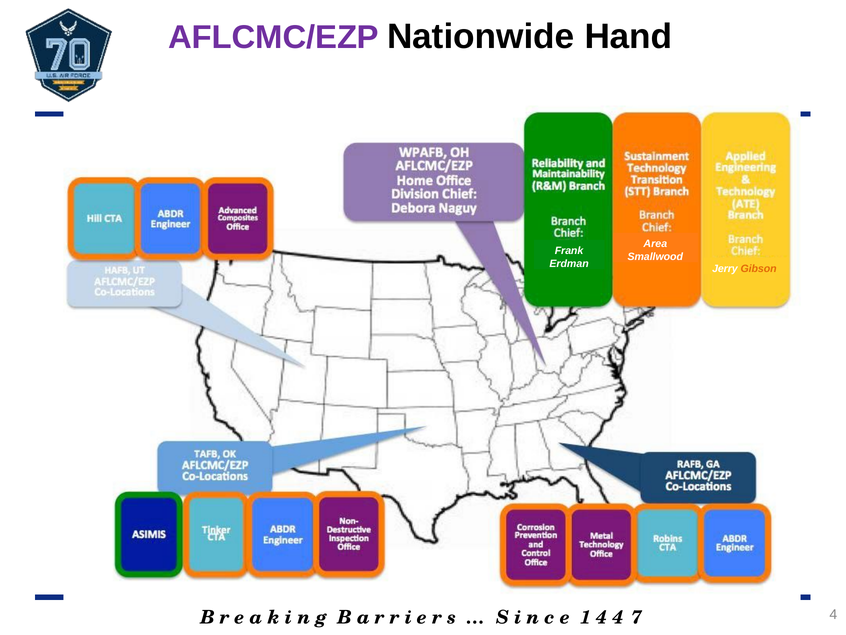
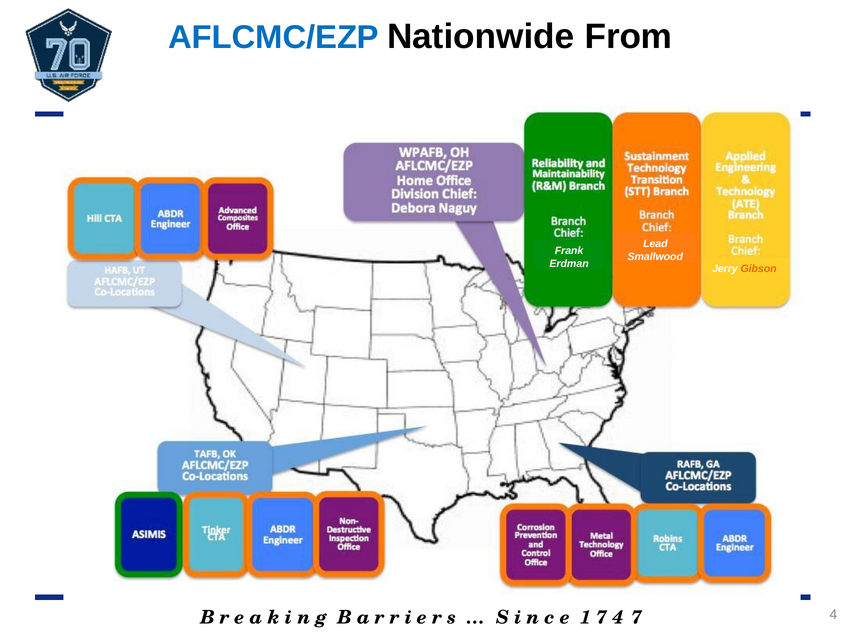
AFLCMC/EZP colour: purple -> blue
Hand: Hand -> From
Area: Area -> Lead
1 4: 4 -> 7
